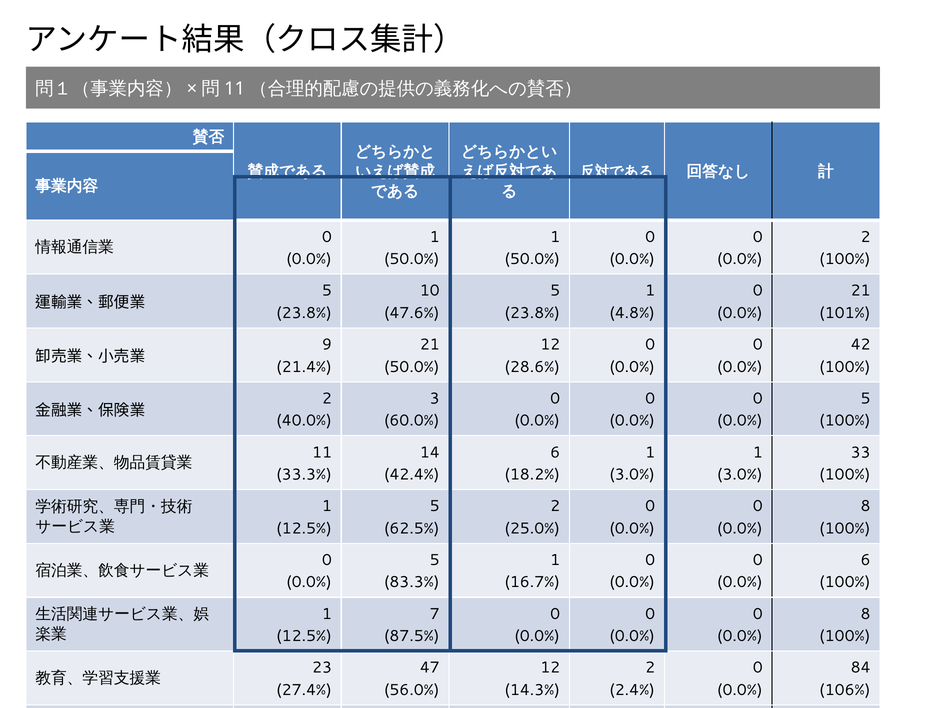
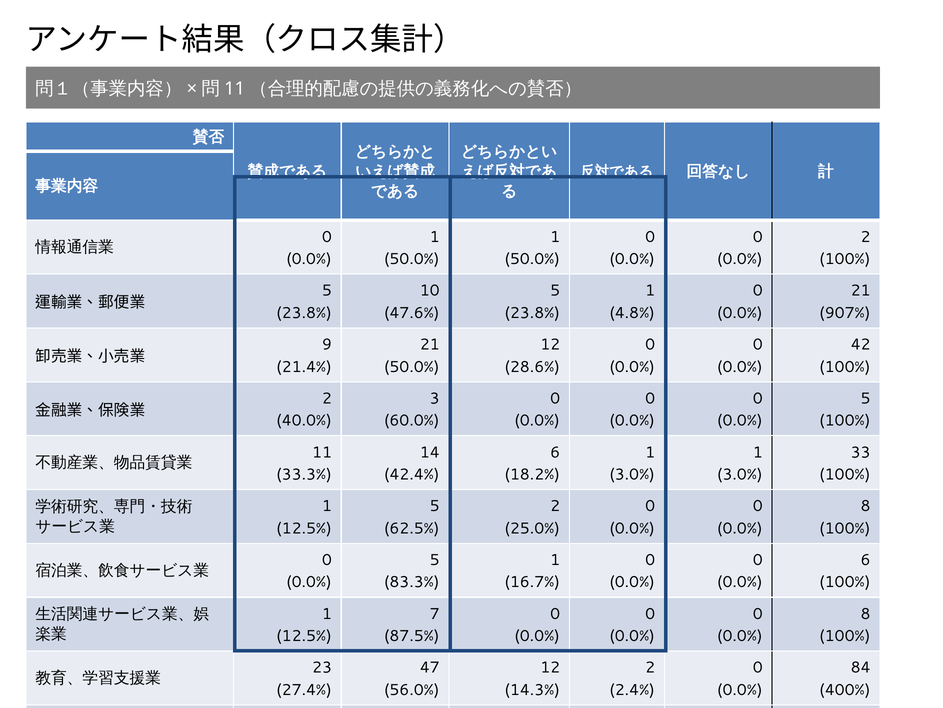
101%: 101% -> 907%
106%: 106% -> 400%
